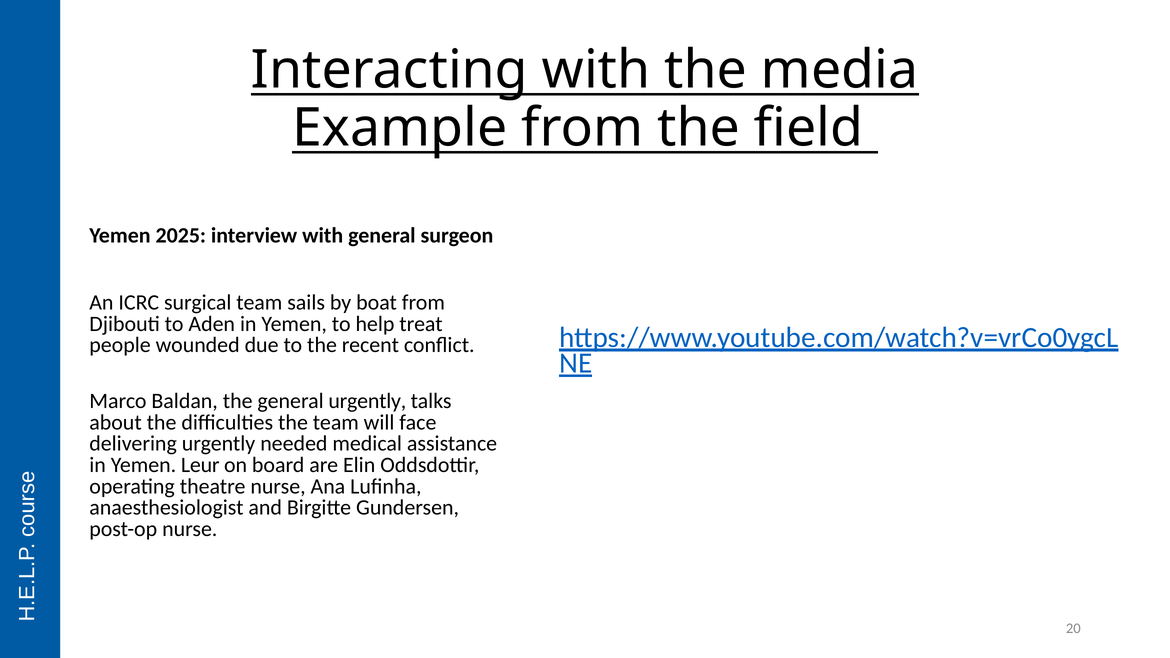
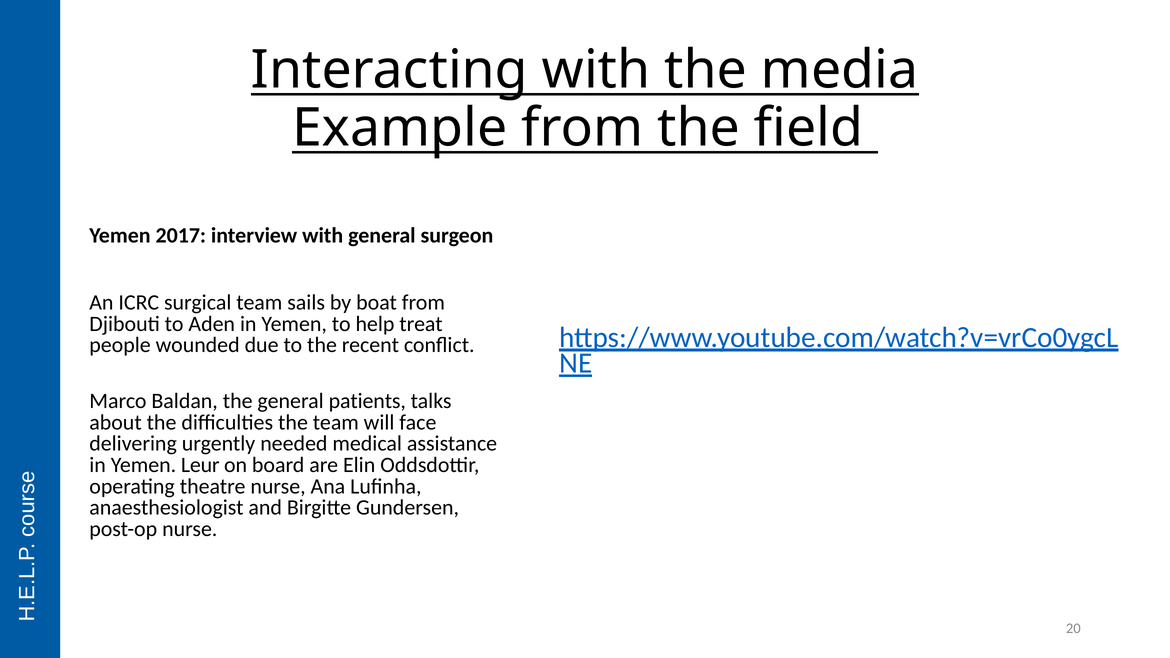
2025: 2025 -> 2017
general urgently: urgently -> patients
